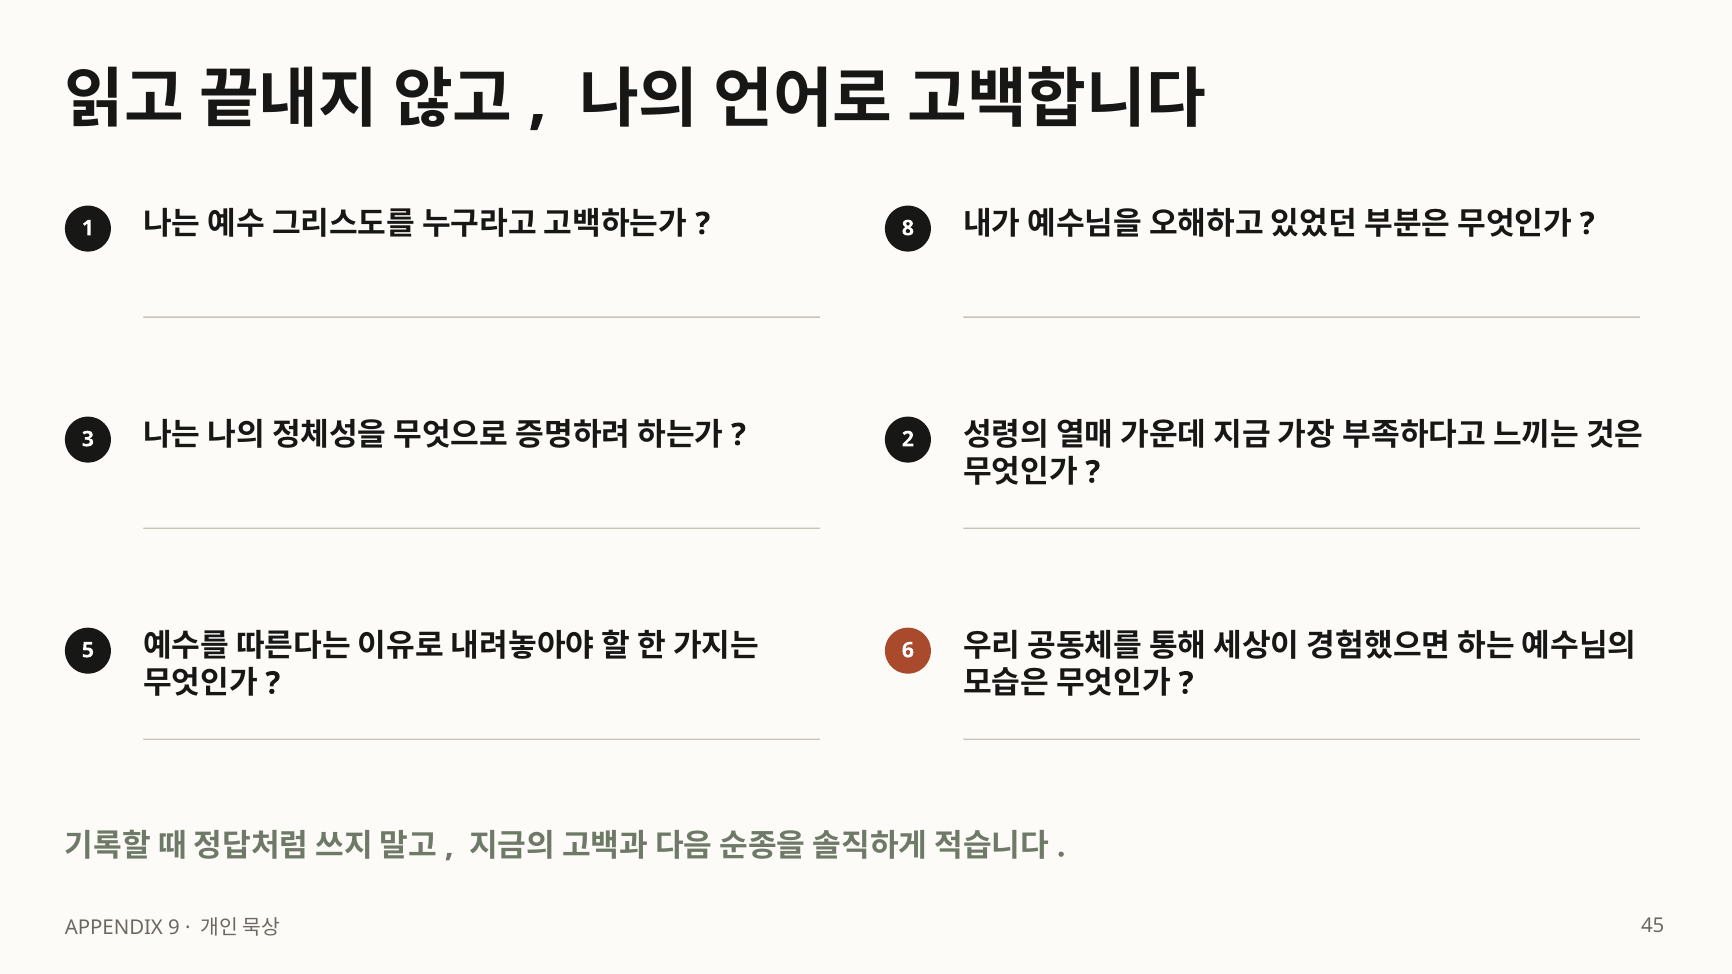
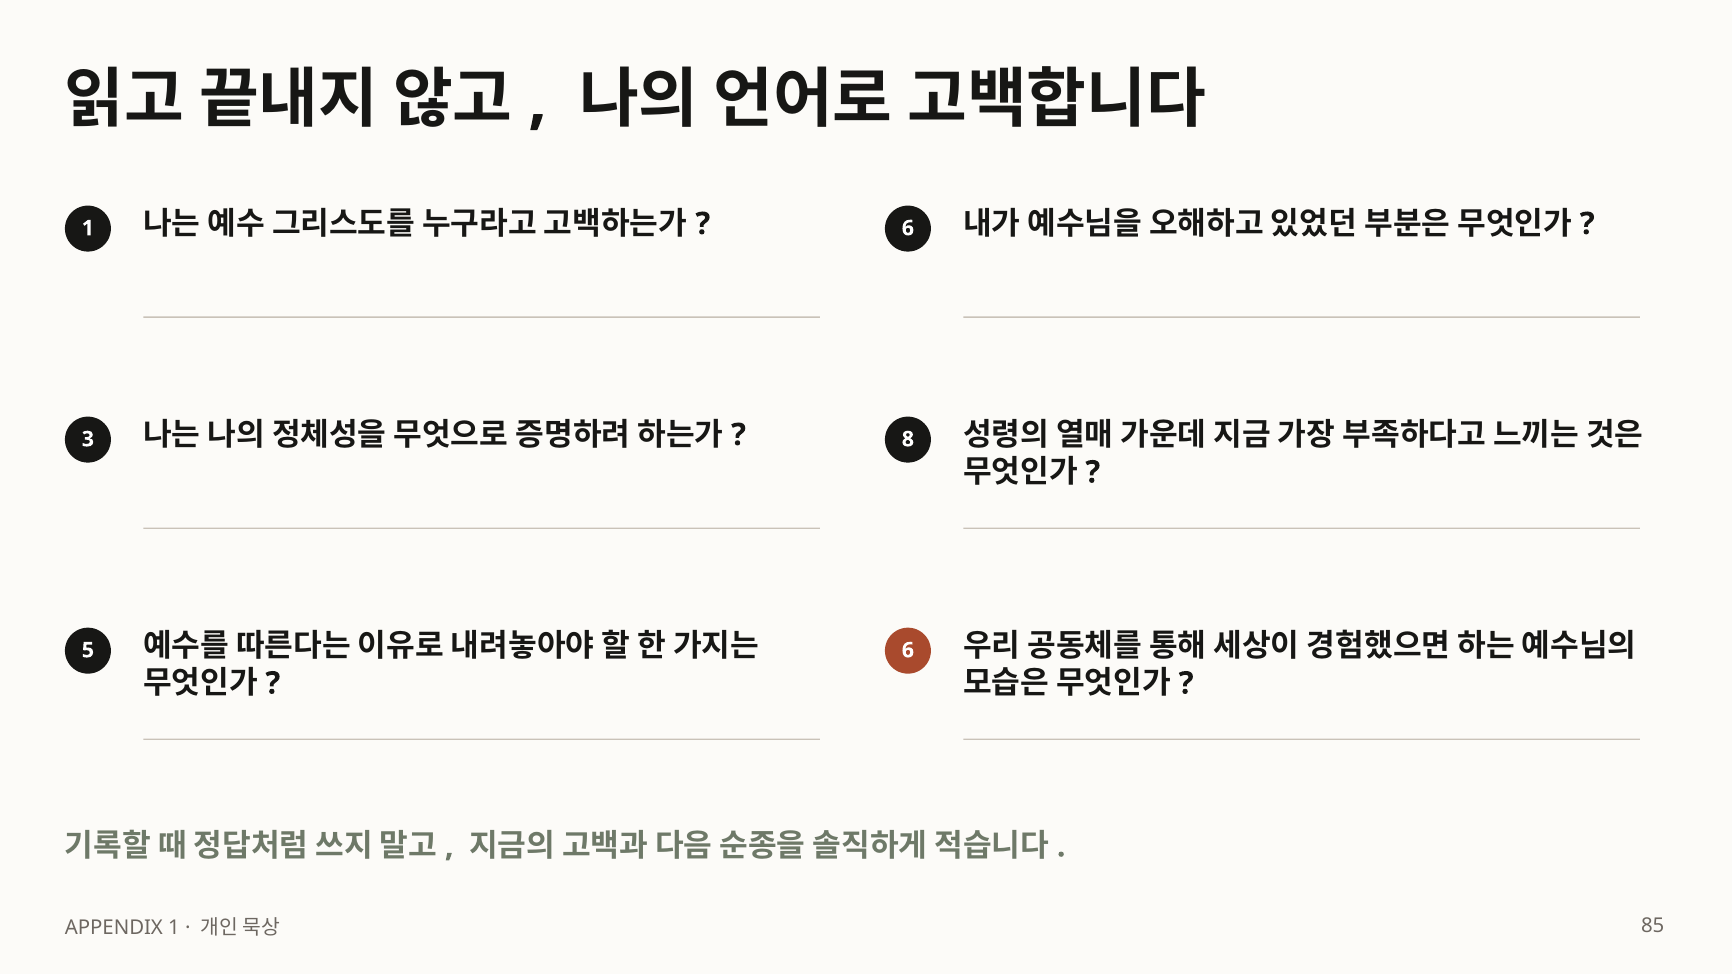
8 at (908, 228): 8 -> 6
2: 2 -> 8
APPENDIX 9: 9 -> 1
45: 45 -> 85
